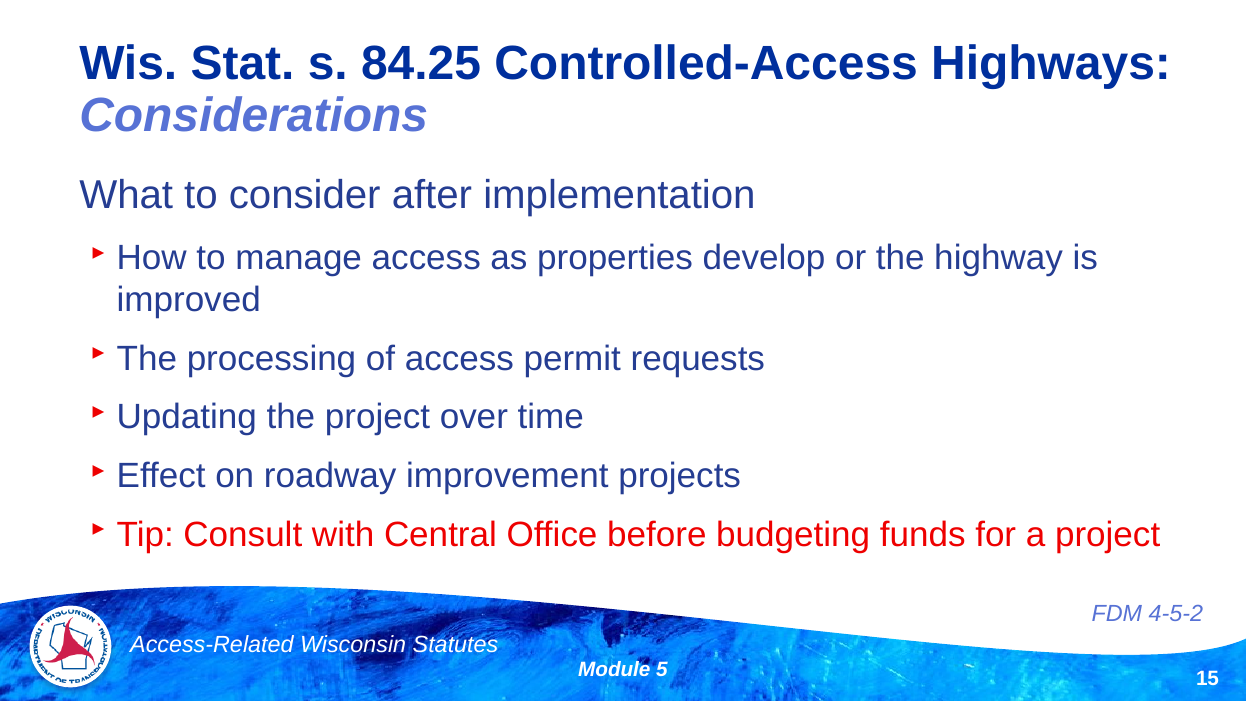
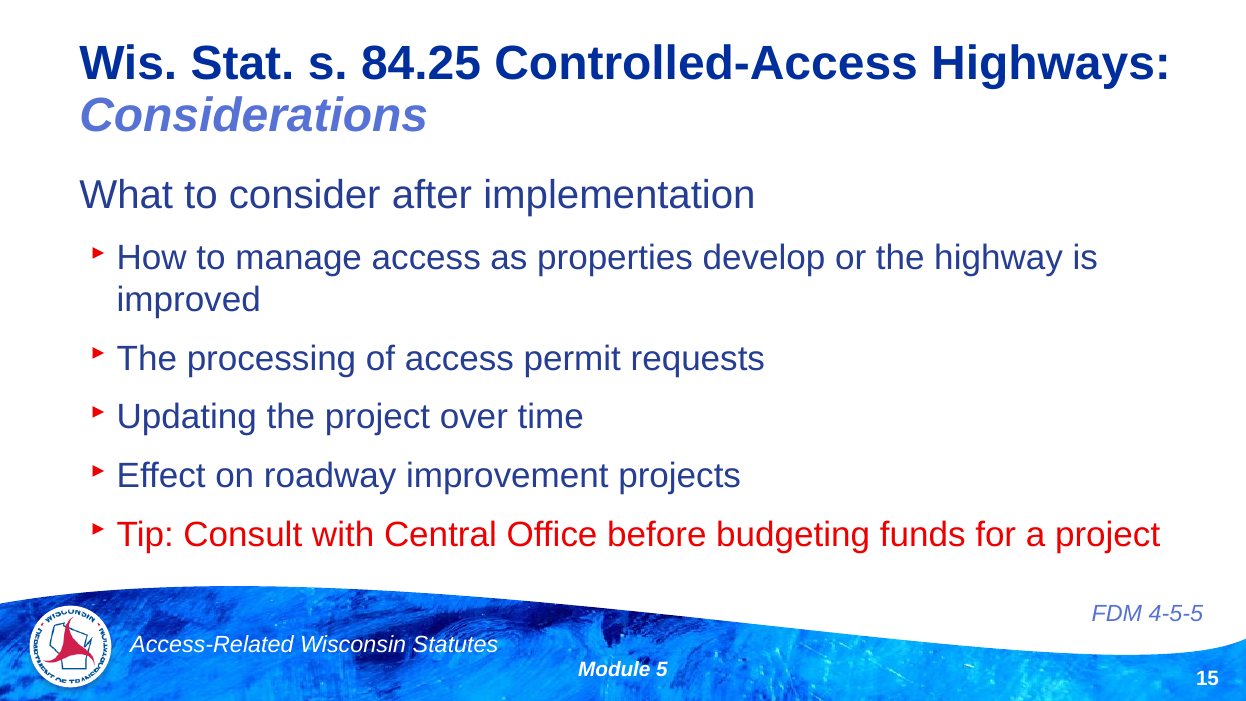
4-5-2: 4-5-2 -> 4-5-5
